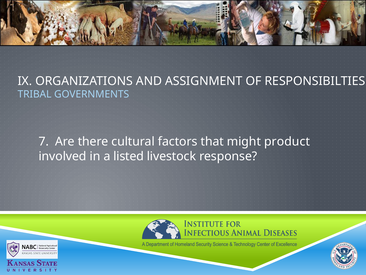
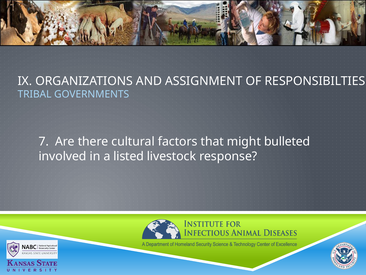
product: product -> bulleted
